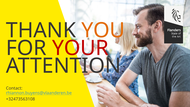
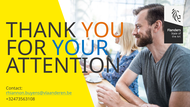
YOUR colour: red -> blue
